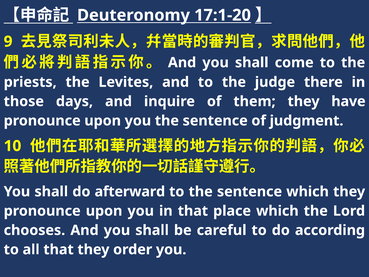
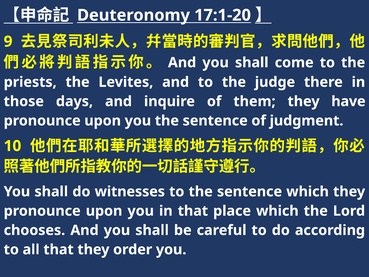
afterward: afterward -> witnesses
